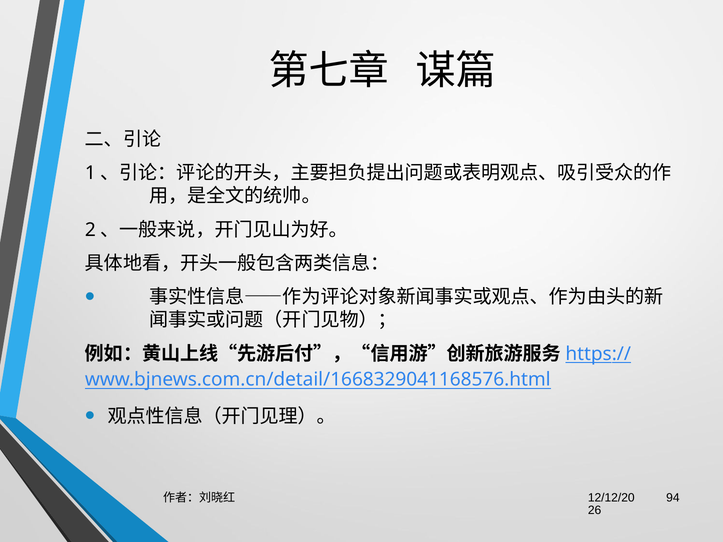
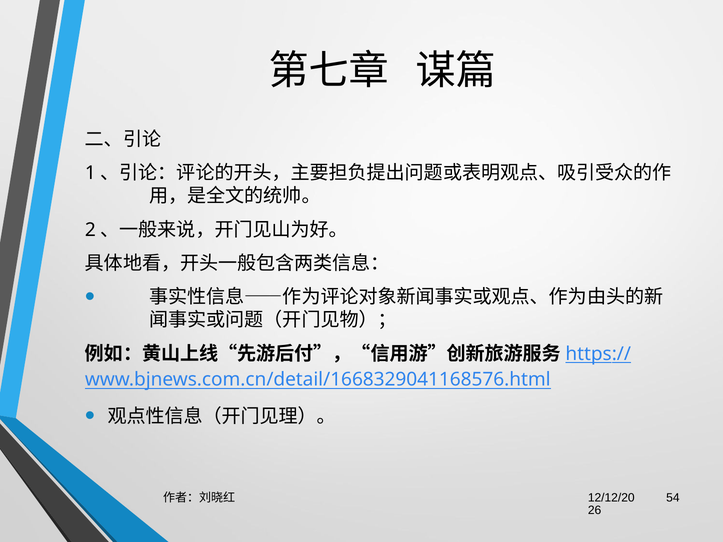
94: 94 -> 54
